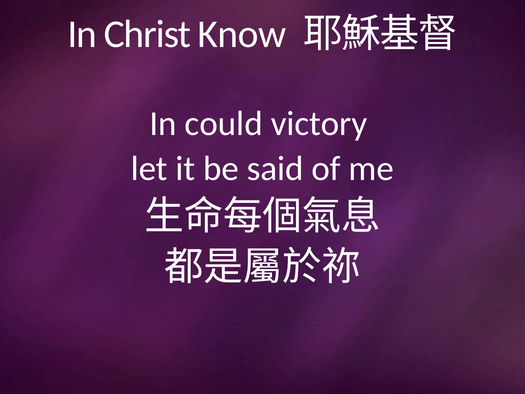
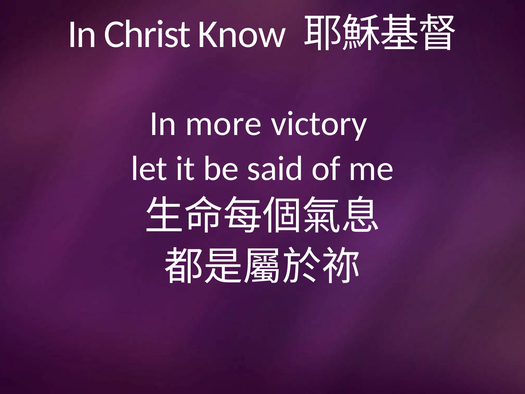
could: could -> more
